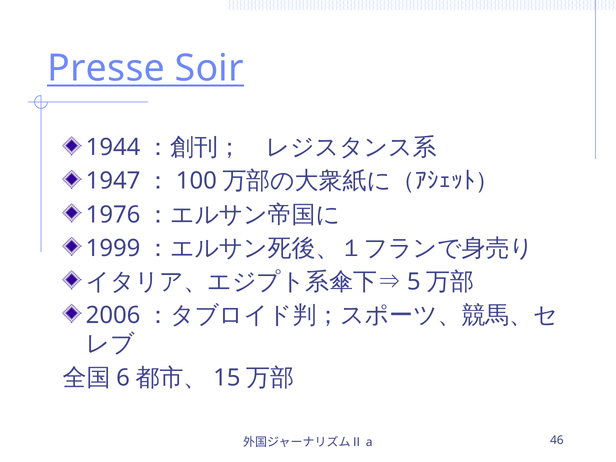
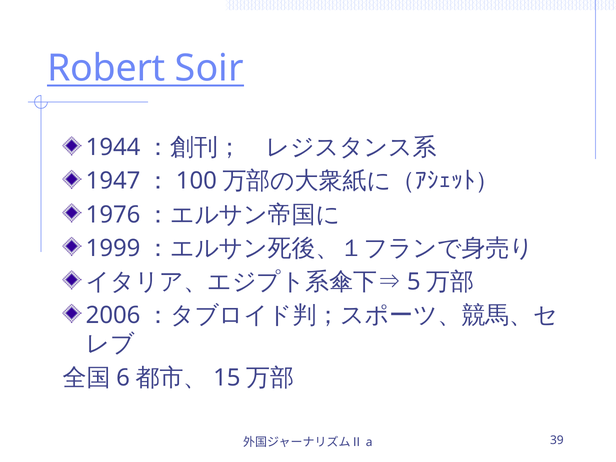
Presse: Presse -> Robert
46: 46 -> 39
